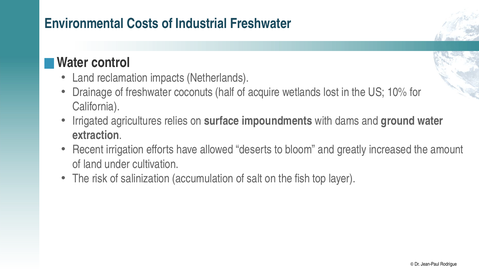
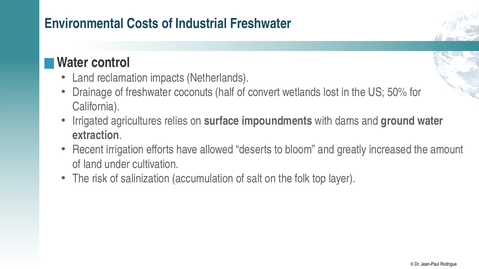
acquire: acquire -> convert
10%: 10% -> 50%
fish: fish -> folk
